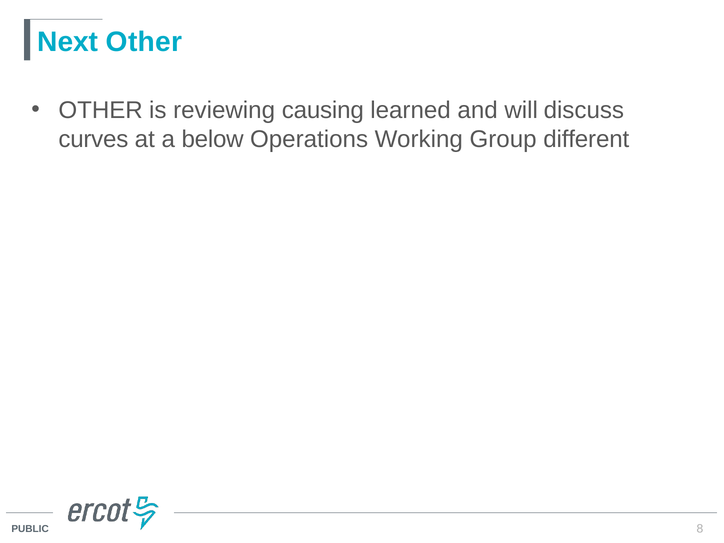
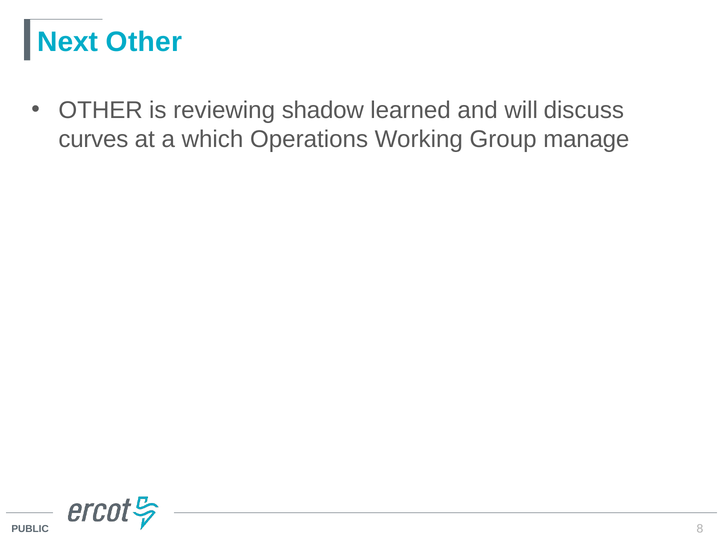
causing: causing -> shadow
below: below -> which
different: different -> manage
